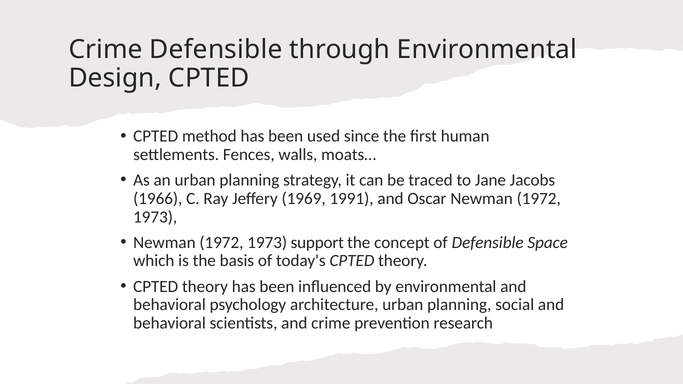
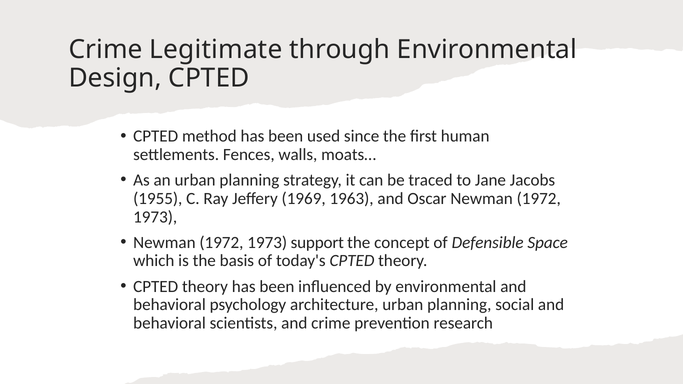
Crime Defensible: Defensible -> Legitimate
1966: 1966 -> 1955
1991: 1991 -> 1963
